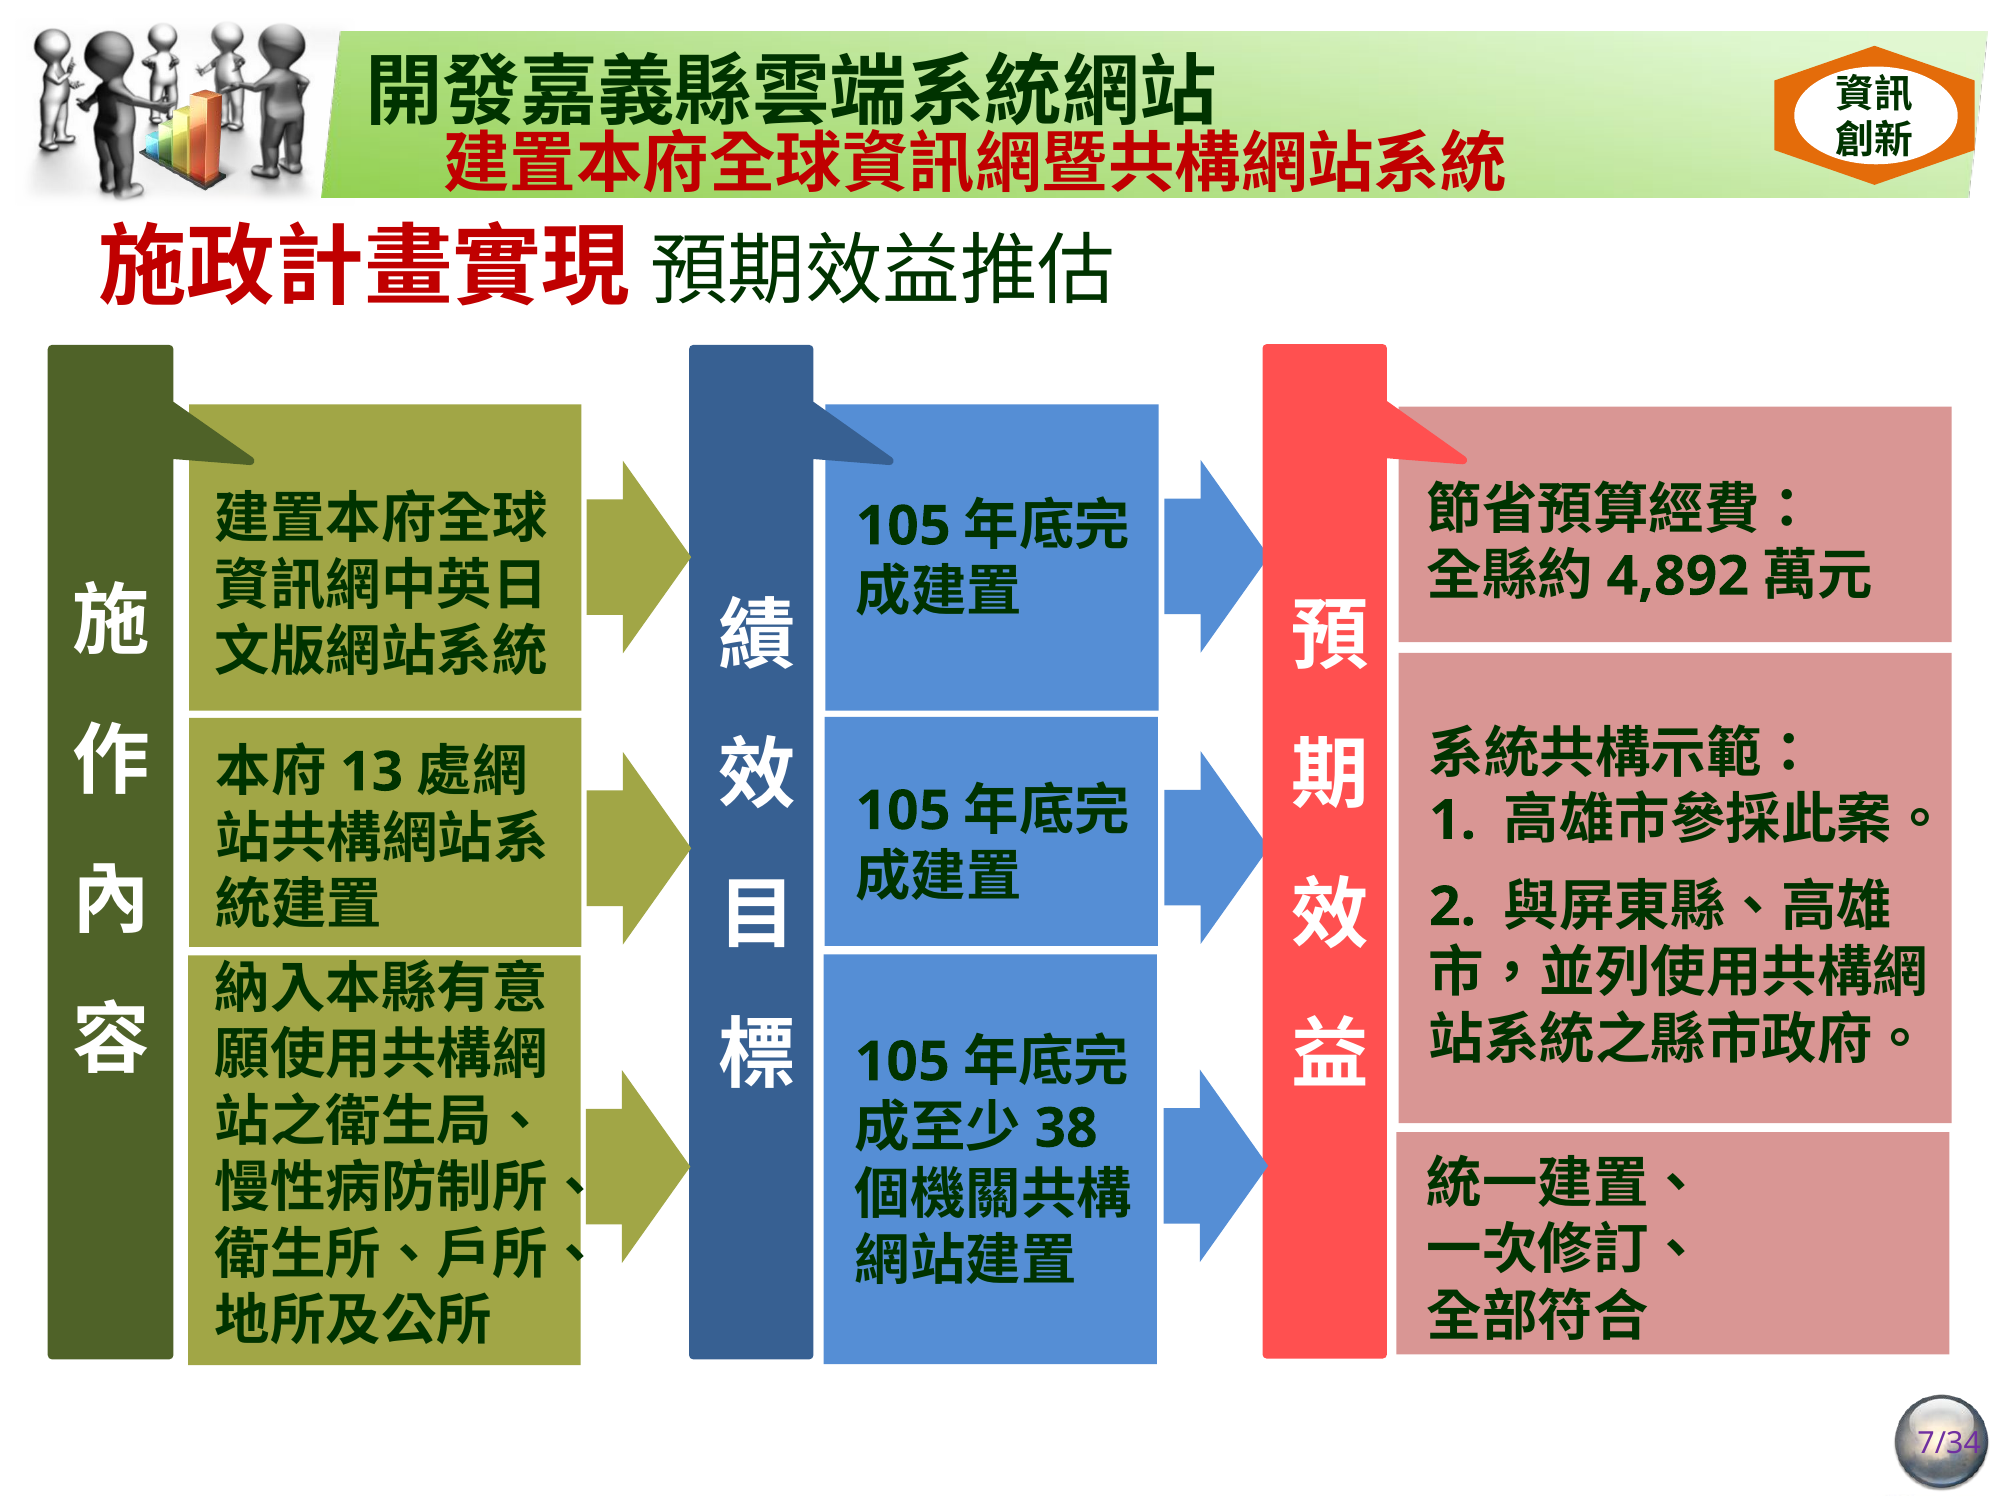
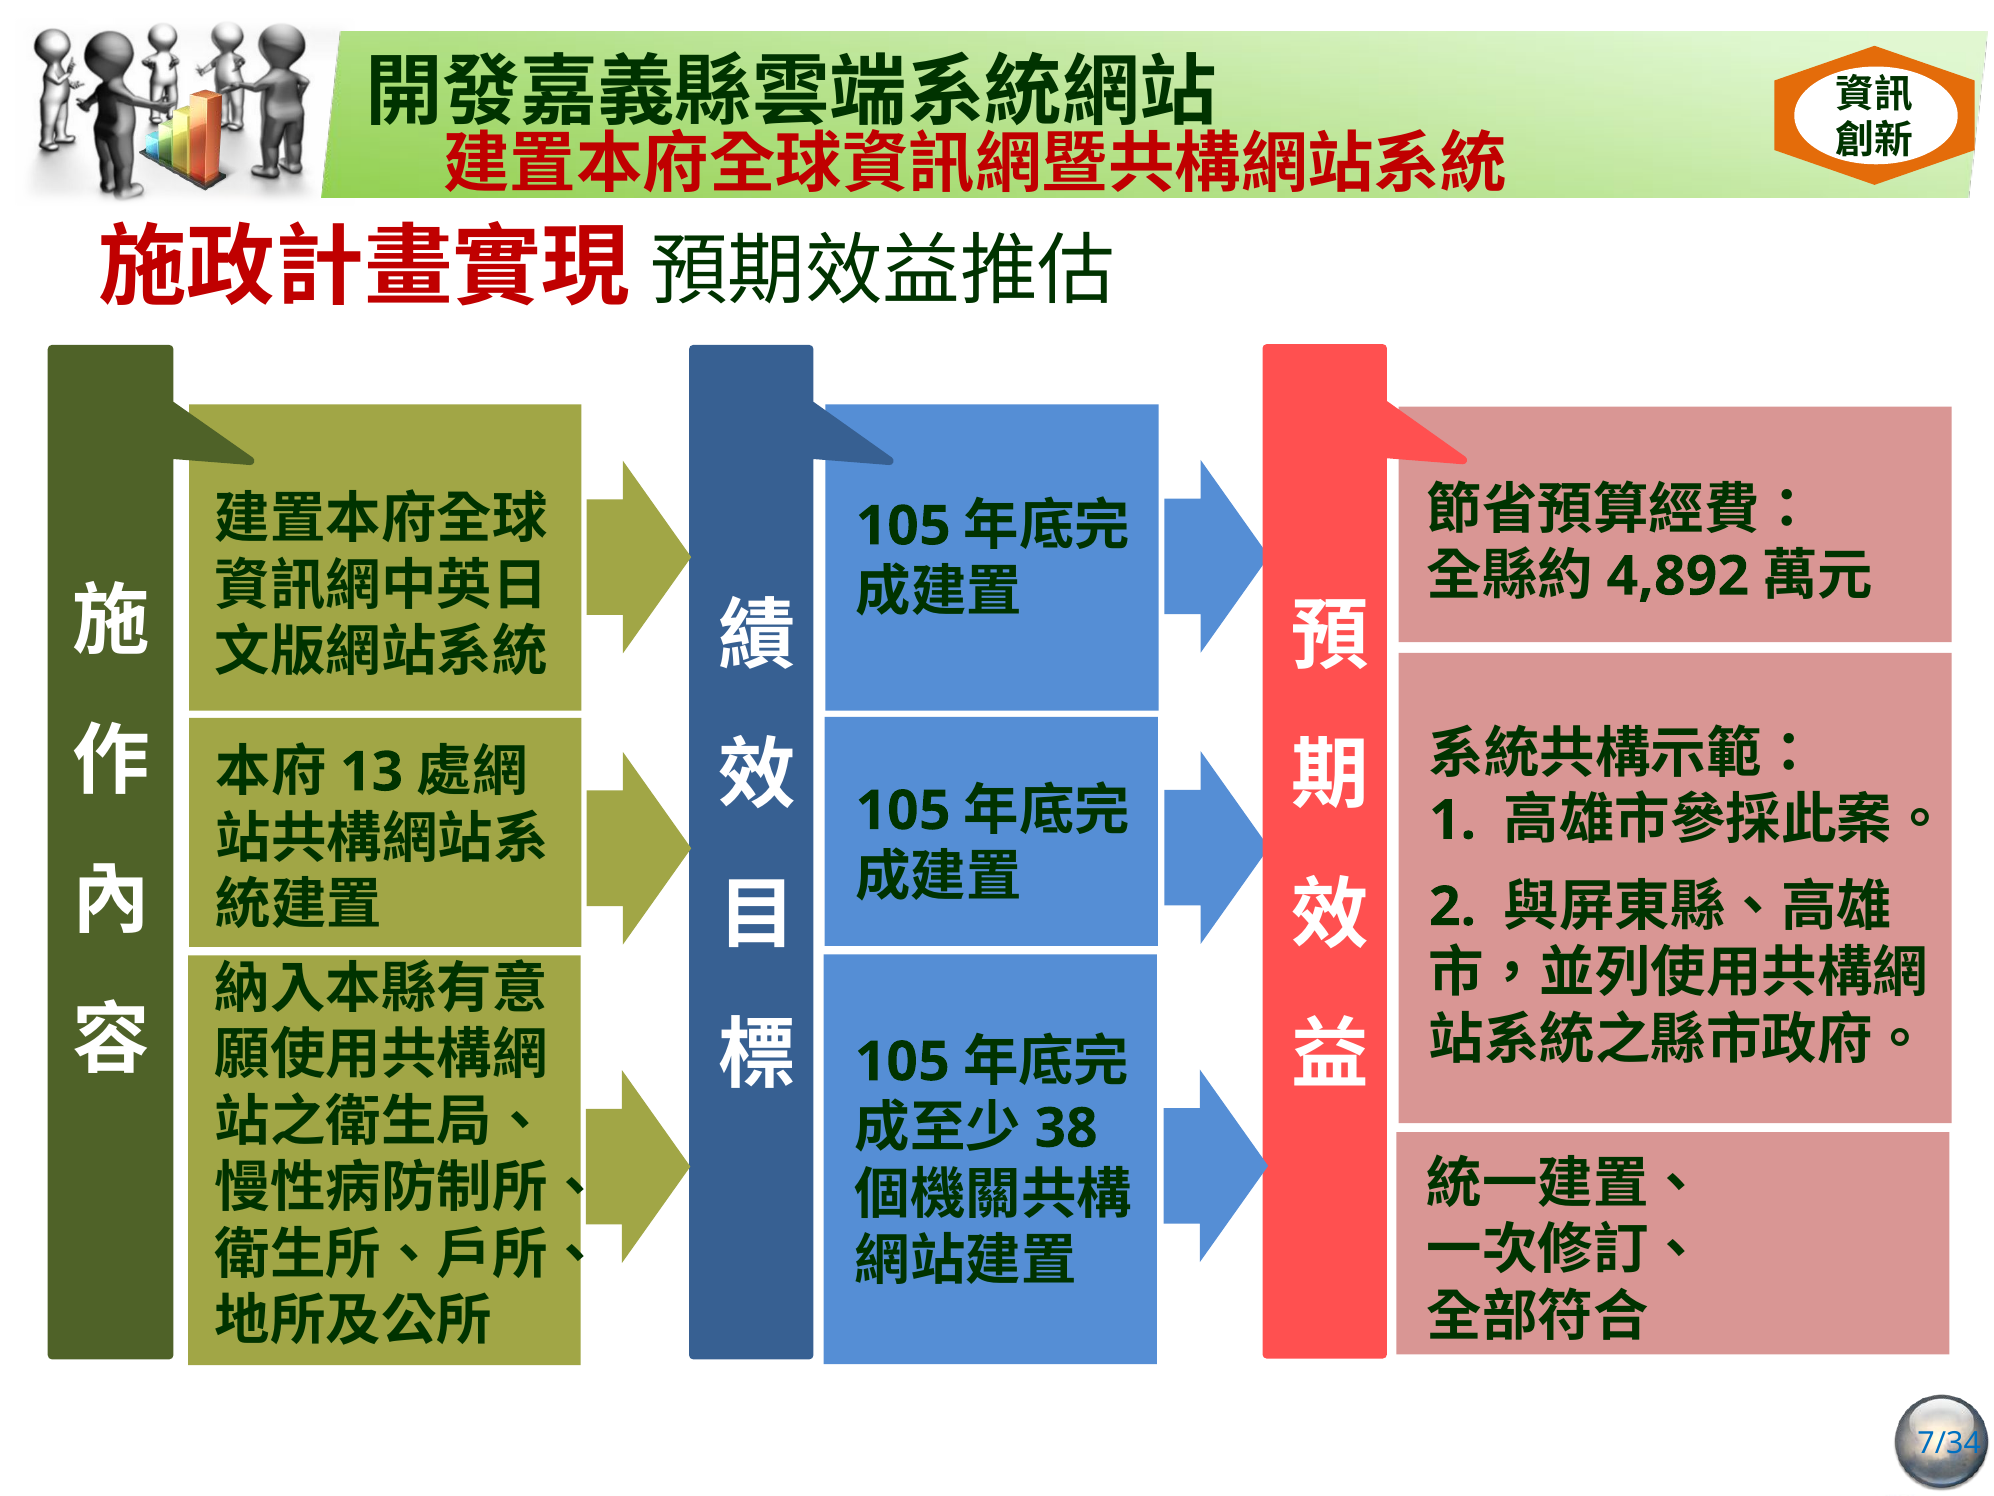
7/34 colour: purple -> blue
